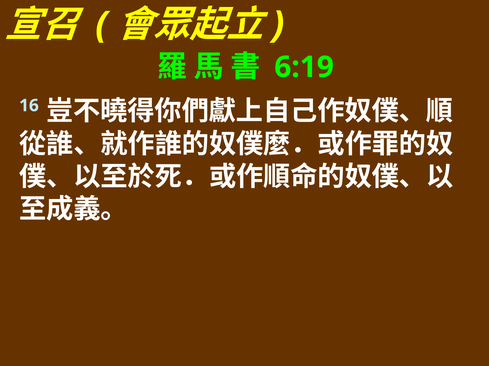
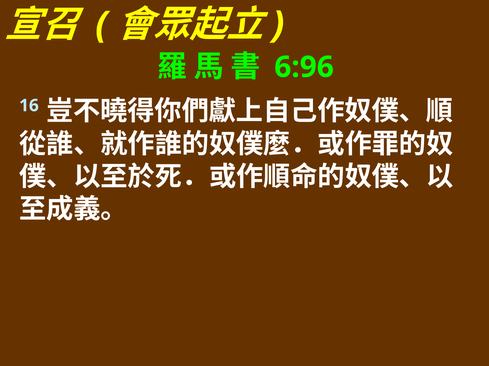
6:19: 6:19 -> 6:96
